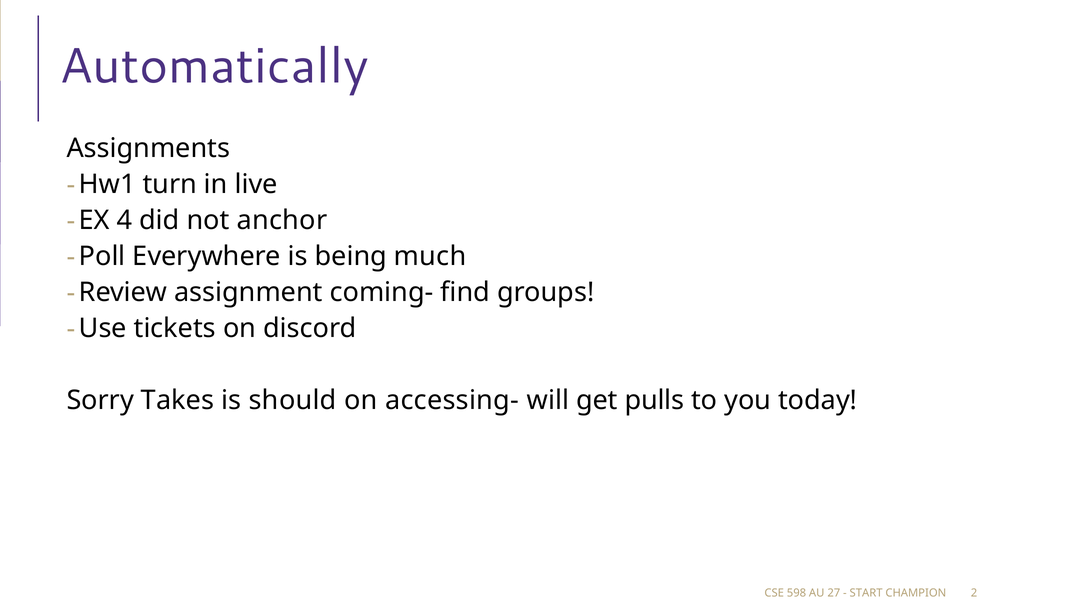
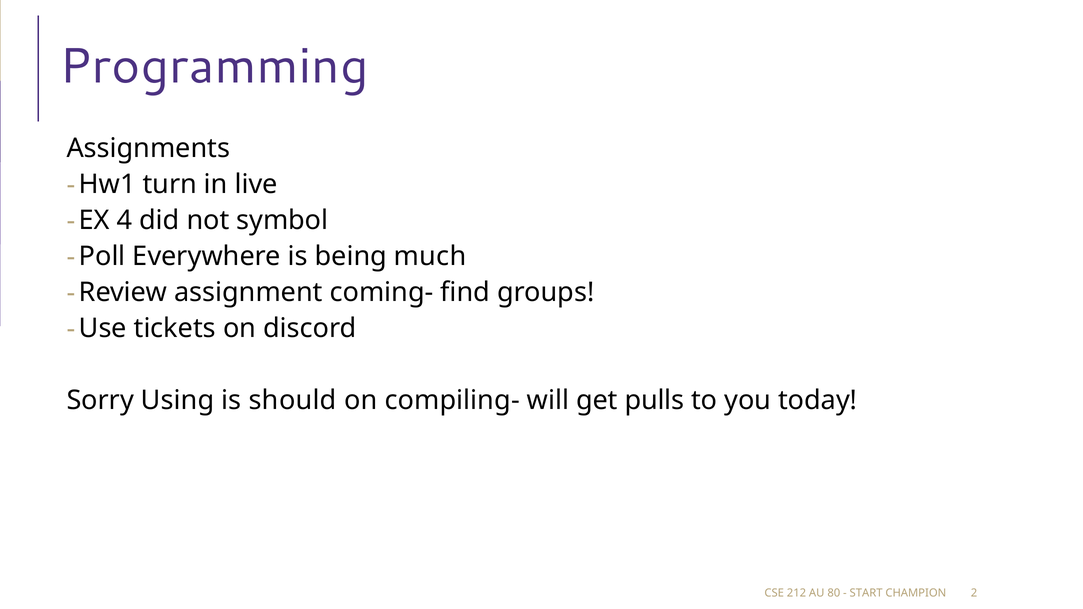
Automatically: Automatically -> Programming
anchor: anchor -> symbol
Takes: Takes -> Using
accessing-: accessing- -> compiling-
598: 598 -> 212
27: 27 -> 80
